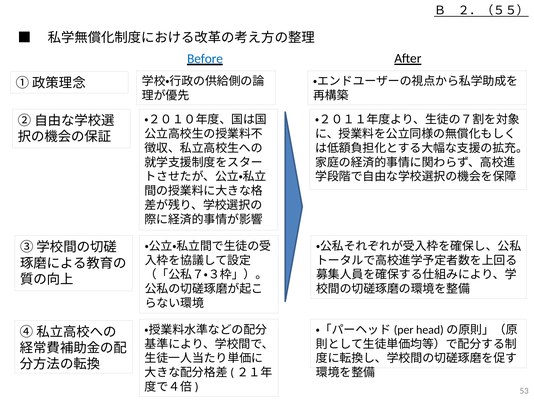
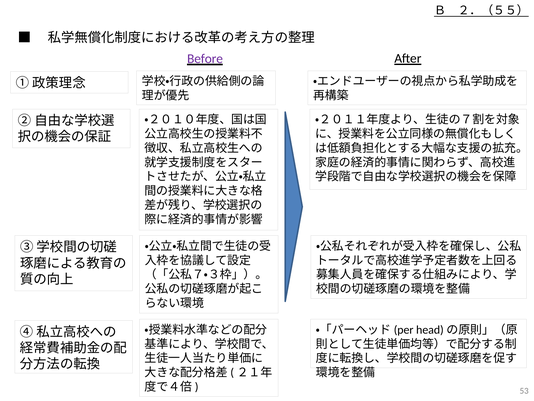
Before colour: blue -> purple
